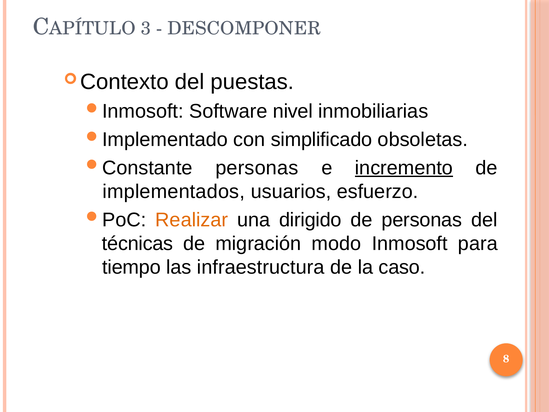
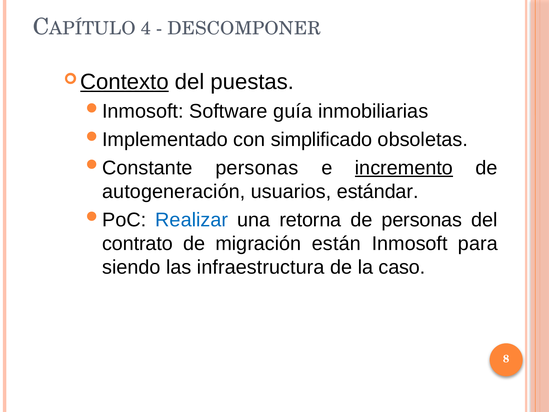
3: 3 -> 4
Contexto underline: none -> present
nivel: nivel -> guía
implementados: implementados -> autogeneración
esfuerzo: esfuerzo -> estándar
Realizar colour: orange -> blue
dirigido: dirigido -> retorna
técnicas: técnicas -> contrato
modo: modo -> están
tiempo: tiempo -> siendo
